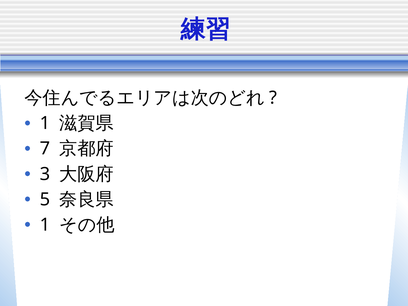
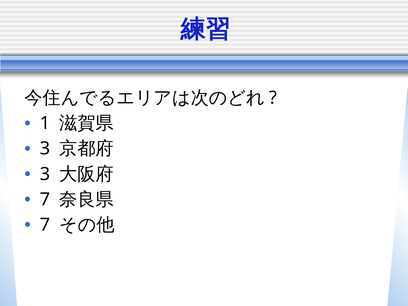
7 at (45, 149): 7 -> 3
5 at (45, 199): 5 -> 7
1 at (45, 225): 1 -> 7
